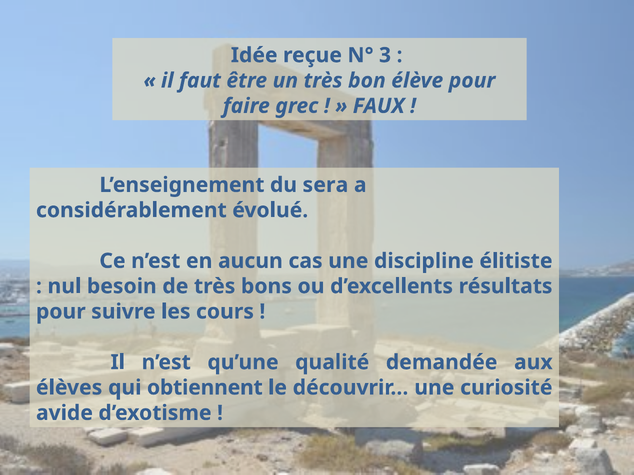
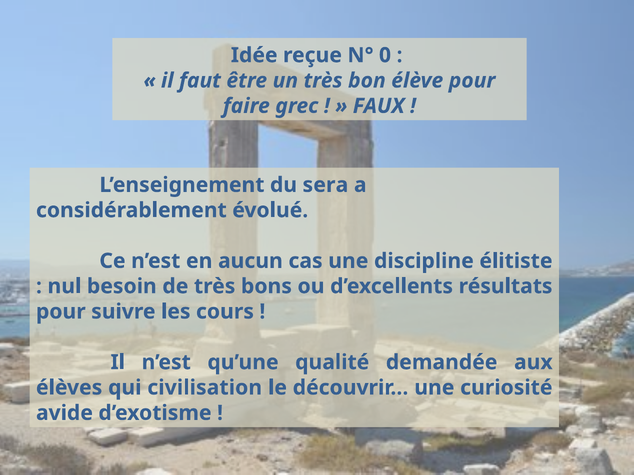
3: 3 -> 0
obtiennent: obtiennent -> civilisation
